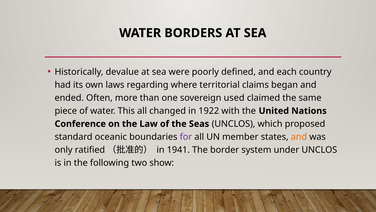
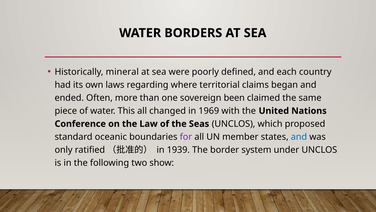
devalue: devalue -> mineral
used: used -> been
1922: 1922 -> 1969
and at (299, 137) colour: orange -> blue
1941: 1941 -> 1939
